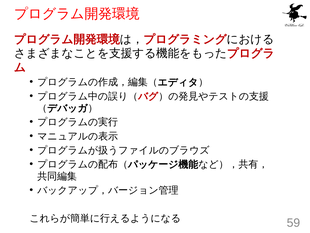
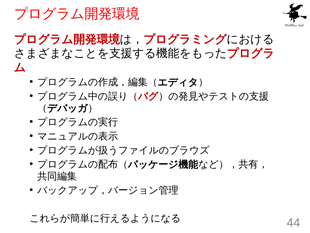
59: 59 -> 44
